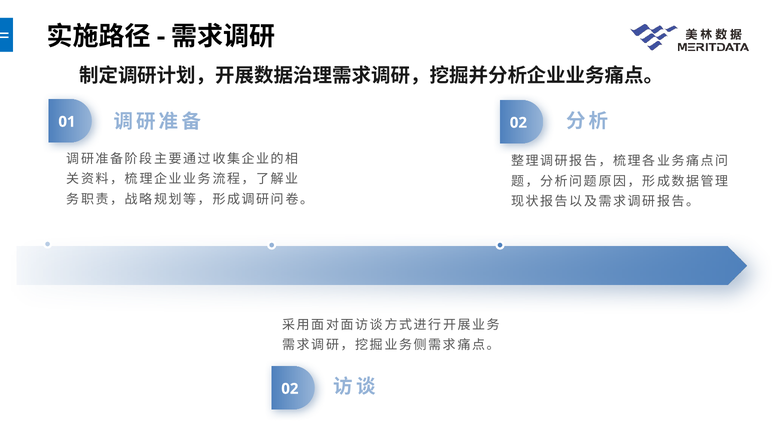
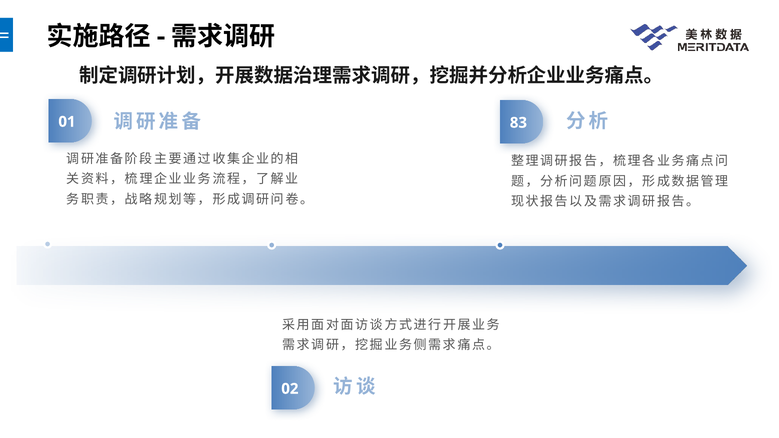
02 at (518, 123): 02 -> 83
